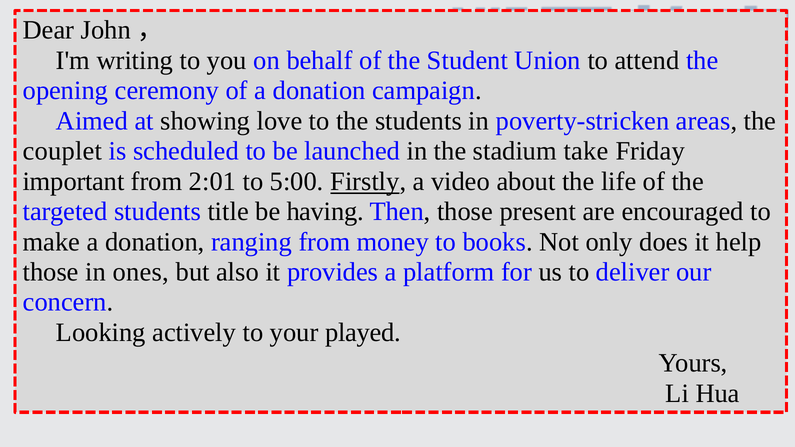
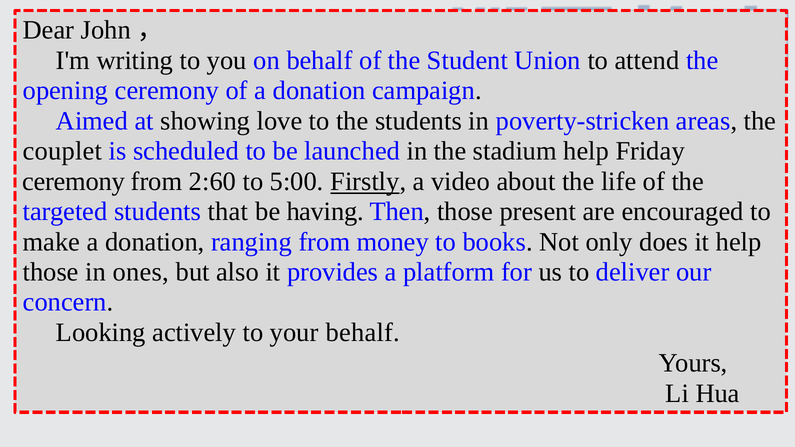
stadium take: take -> help
important at (74, 181): important -> ceremony
2:01: 2:01 -> 2:60
title: title -> that
your played: played -> behalf
